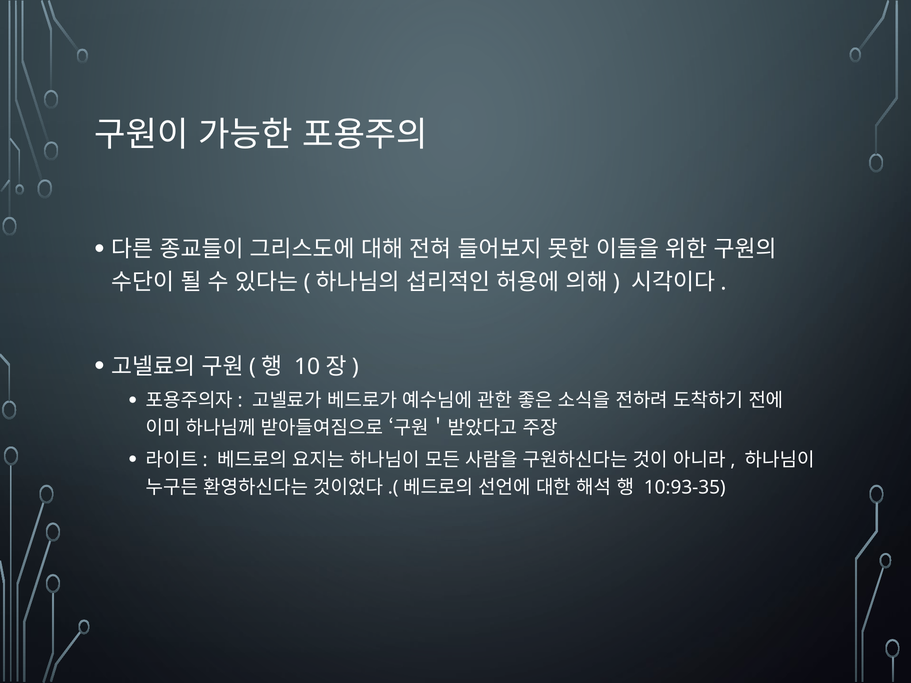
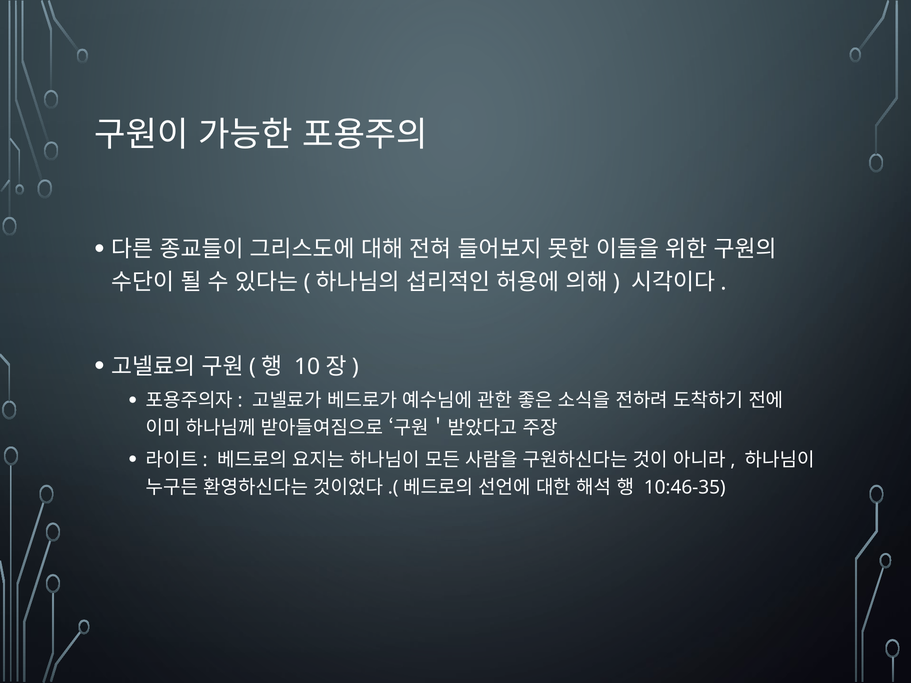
10:93-35: 10:93-35 -> 10:46-35
